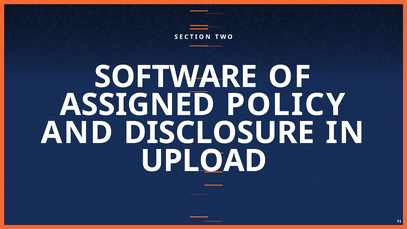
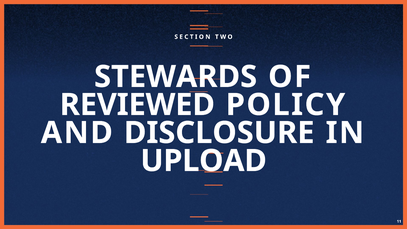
SOFTWARE: SOFTWARE -> STEWARDS
ASSIGNED: ASSIGNED -> REVIEWED
